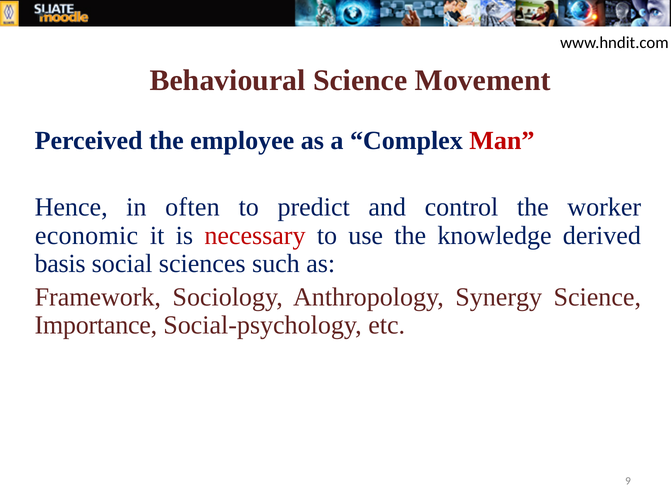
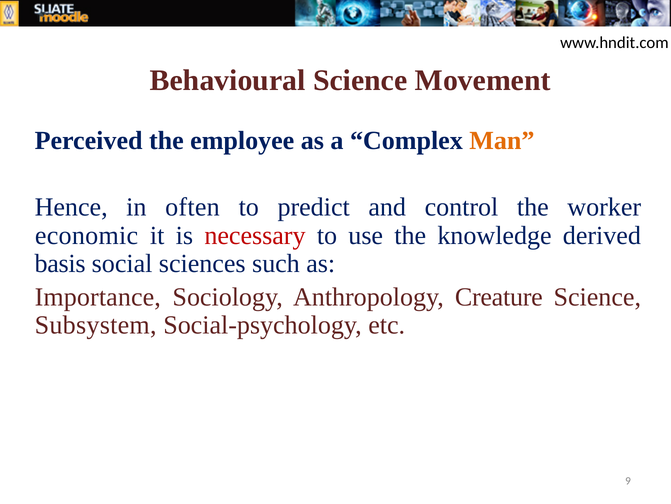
Man colour: red -> orange
Framework: Framework -> Importance
Synergy: Synergy -> Creature
Importance: Importance -> Subsystem
